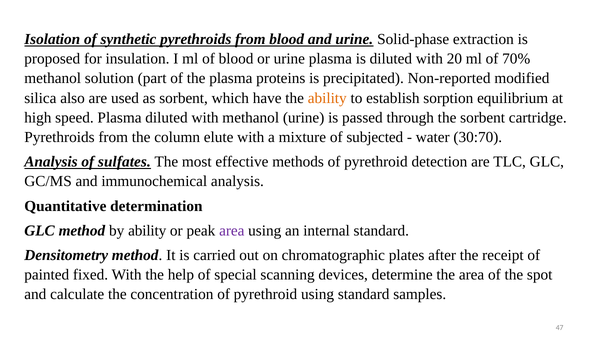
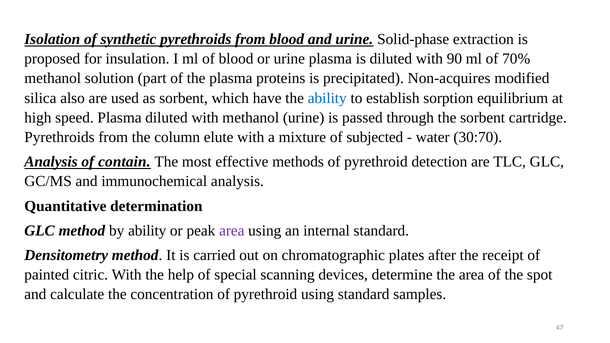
20: 20 -> 90
Non-reported: Non-reported -> Non-acquires
ability at (327, 98) colour: orange -> blue
sulfates: sulfates -> contain
fixed: fixed -> citric
